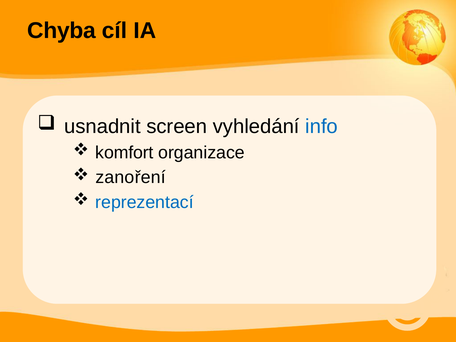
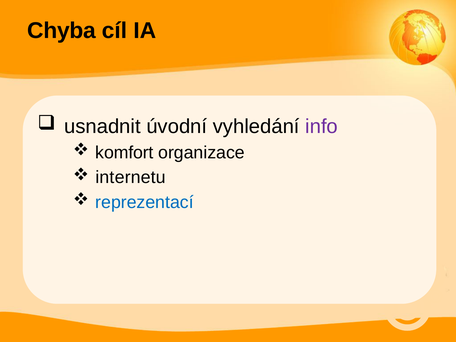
screen: screen -> úvodní
info colour: blue -> purple
zanoření: zanoření -> internetu
